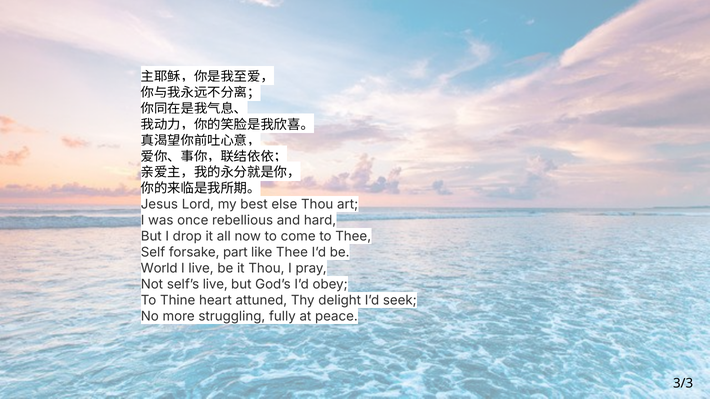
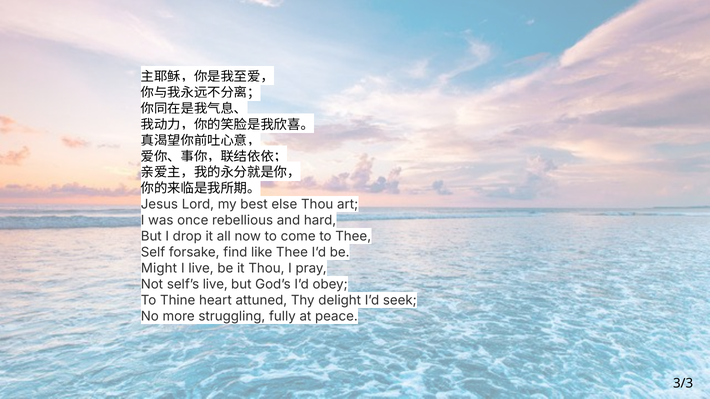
part: part -> find
World: World -> Might
